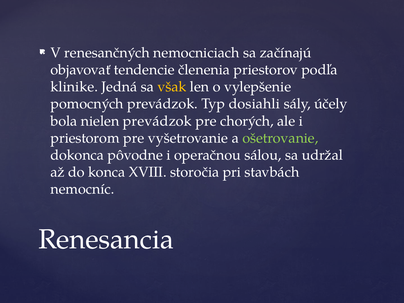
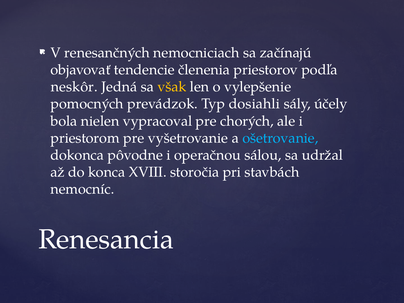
klinike: klinike -> neskôr
nielen prevádzok: prevádzok -> vypracoval
ošetrovanie colour: light green -> light blue
